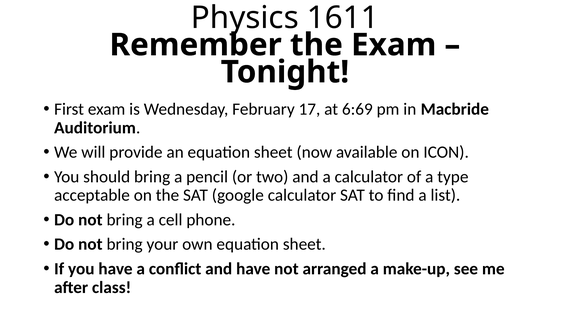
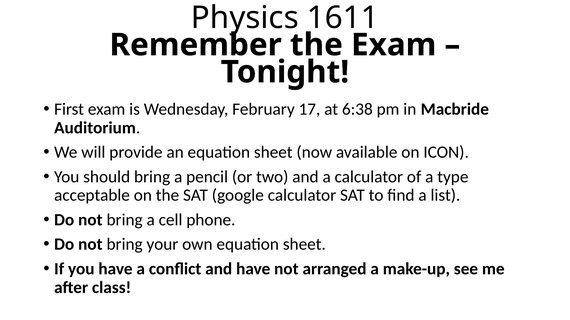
6:69: 6:69 -> 6:38
